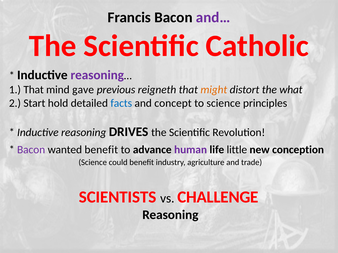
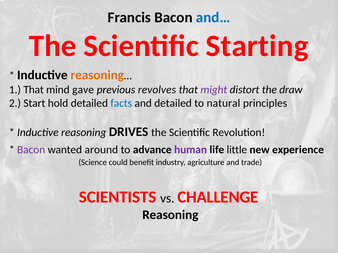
and… colour: purple -> blue
Catholic: Catholic -> Starting
reasoning at (97, 75) colour: purple -> orange
reigneth: reigneth -> revolves
might colour: orange -> purple
what: what -> draw
and concept: concept -> detailed
to science: science -> natural
wanted benefit: benefit -> around
conception: conception -> experience
